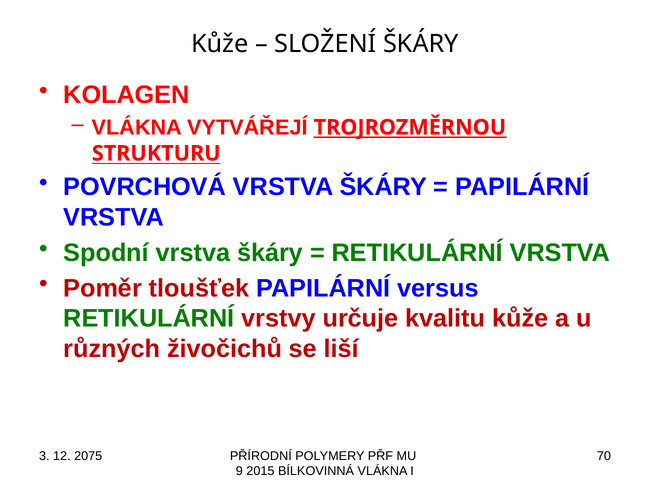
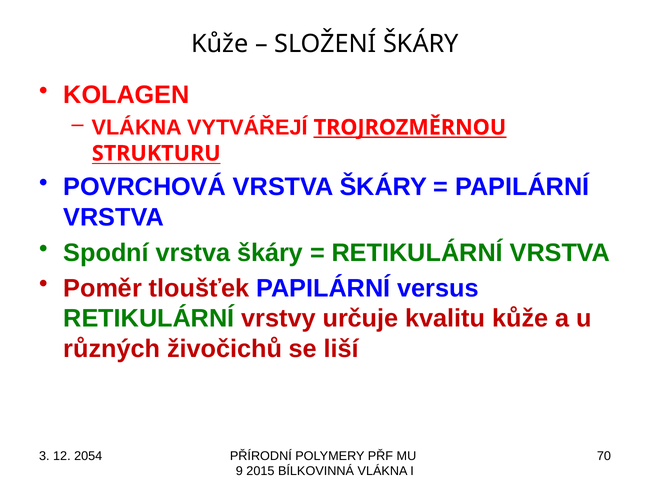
2075: 2075 -> 2054
